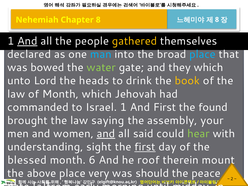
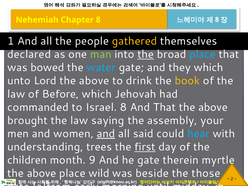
And at (27, 41) underline: present -> none
man colour: light blue -> light green
the at (146, 54) underline: none -> present
water colour: light green -> light blue
heads at (94, 81): heads -> above
of Month: Month -> Before
Israel 1: 1 -> 8
And First: First -> That
found at (213, 107): found -> above
hear colour: light green -> light blue
sight: sight -> trees
blessed: blessed -> children
6: 6 -> 9
he roof: roof -> gate
mount: mount -> myrtle
very: very -> wild
should: should -> beside
peace: peace -> those
